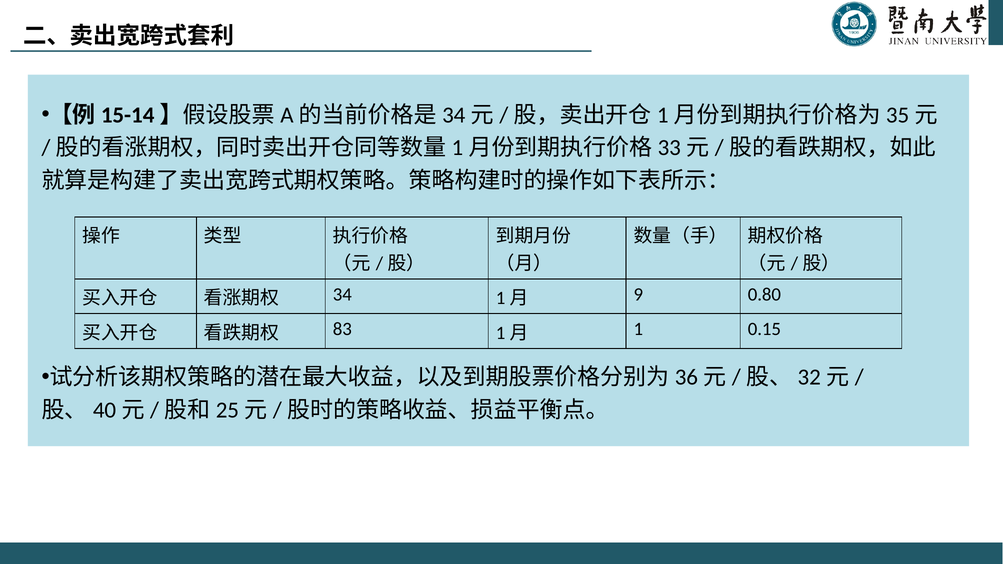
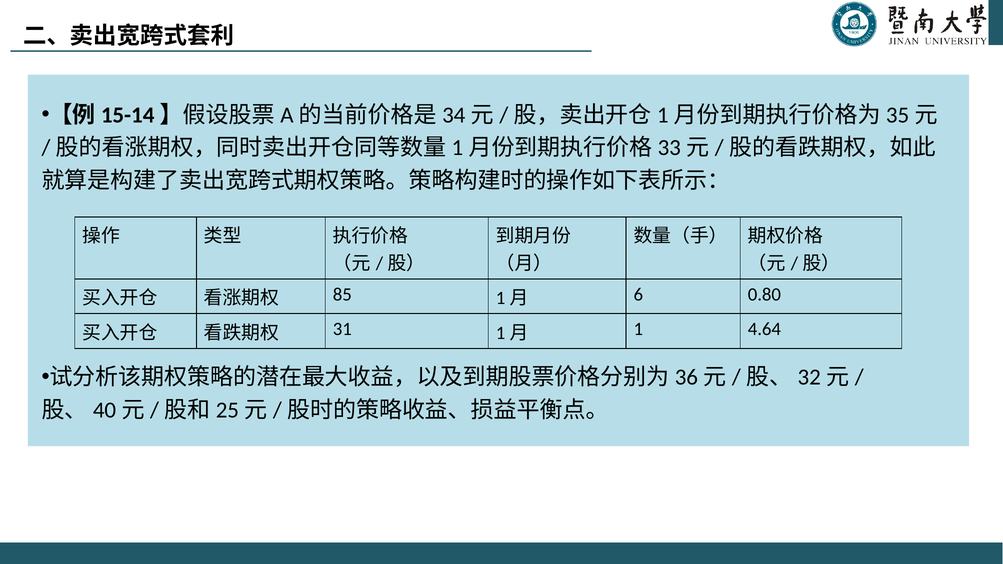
34: 34 -> 85
9: 9 -> 6
83: 83 -> 31
0.15: 0.15 -> 4.64
